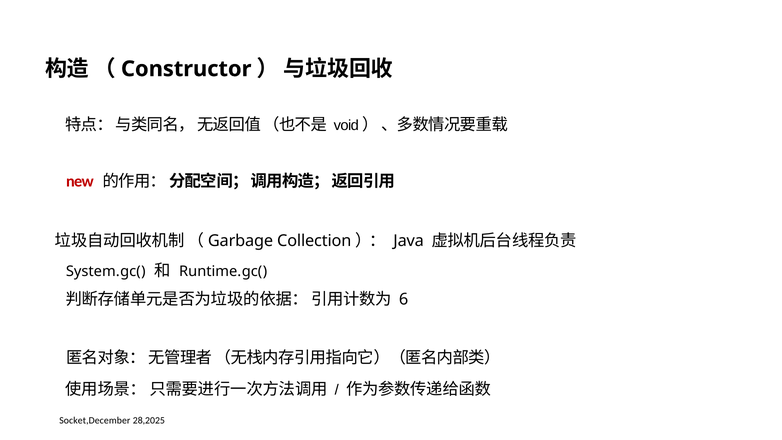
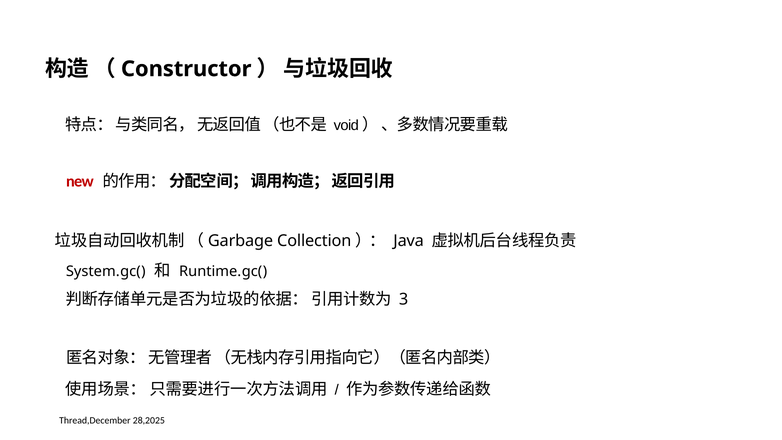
6: 6 -> 3
Socket,December: Socket,December -> Thread,December
